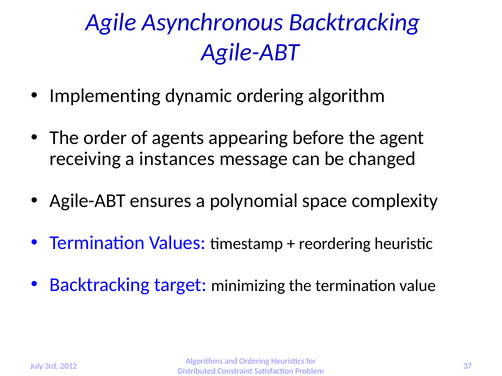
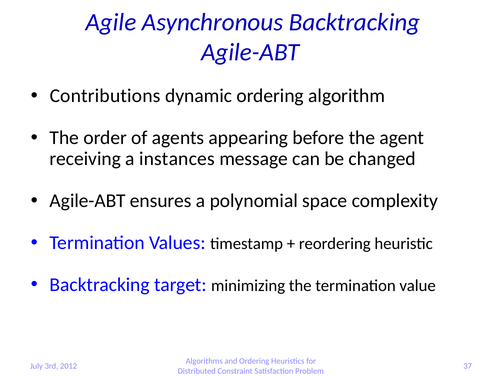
Implementing: Implementing -> Contributions
